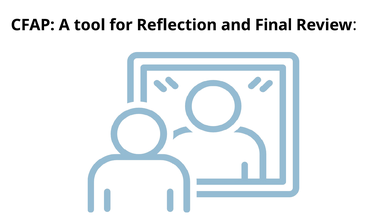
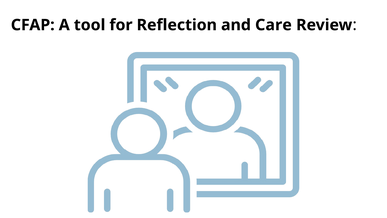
Final: Final -> Care
